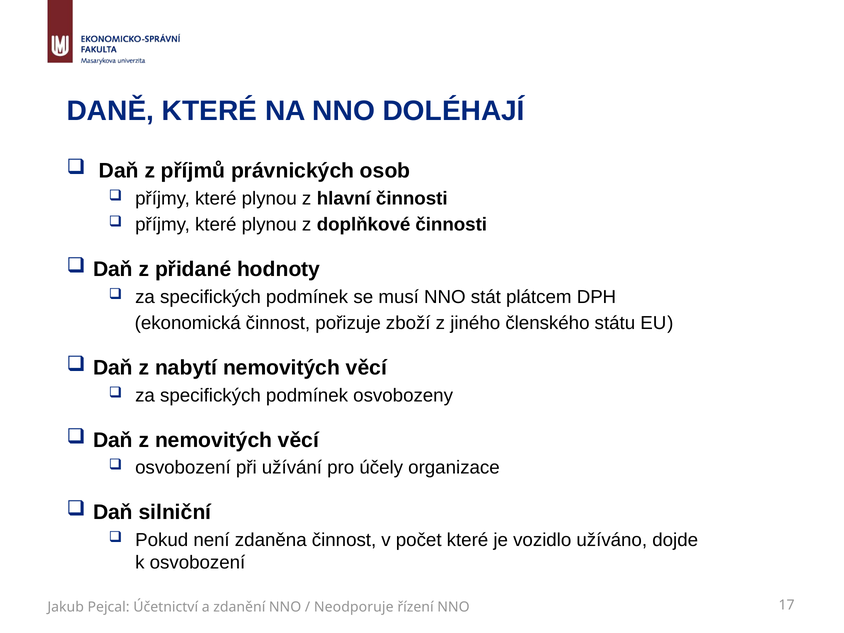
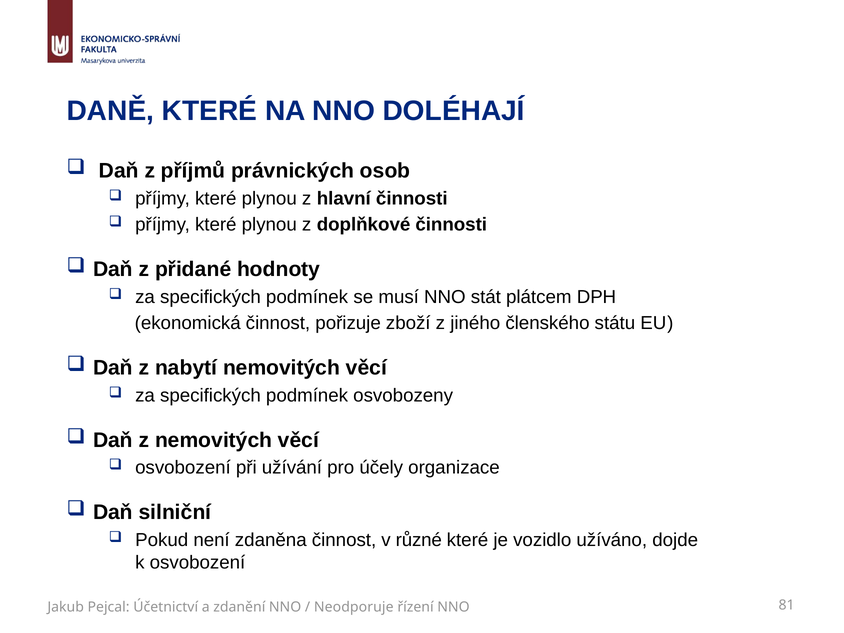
počet: počet -> různé
17: 17 -> 81
